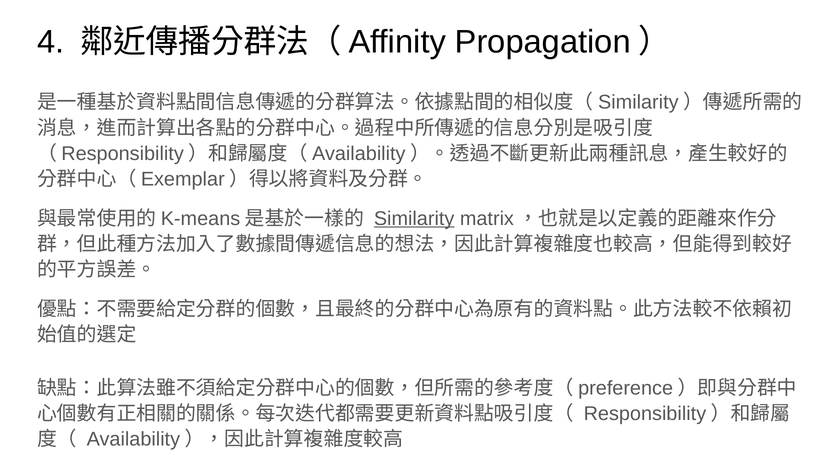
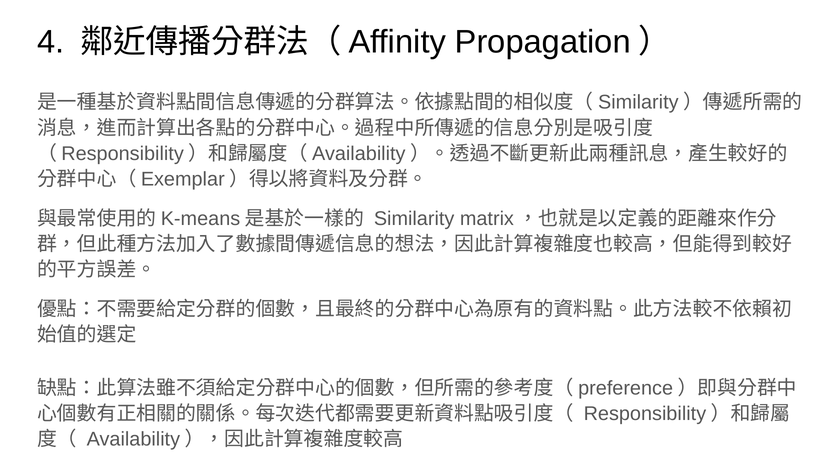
Similarity underline: present -> none
